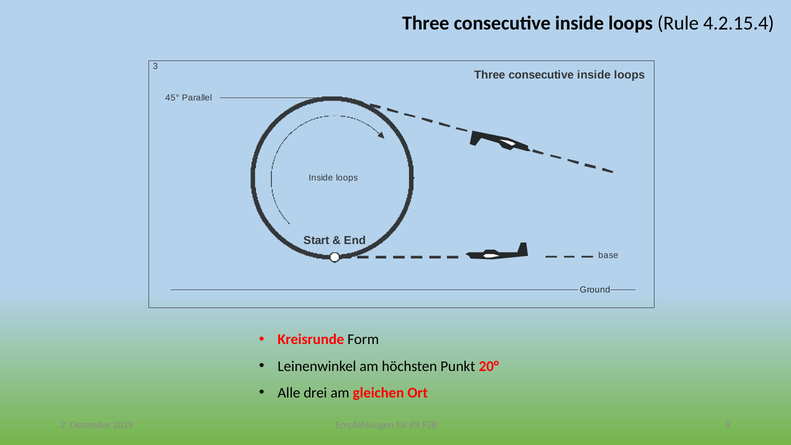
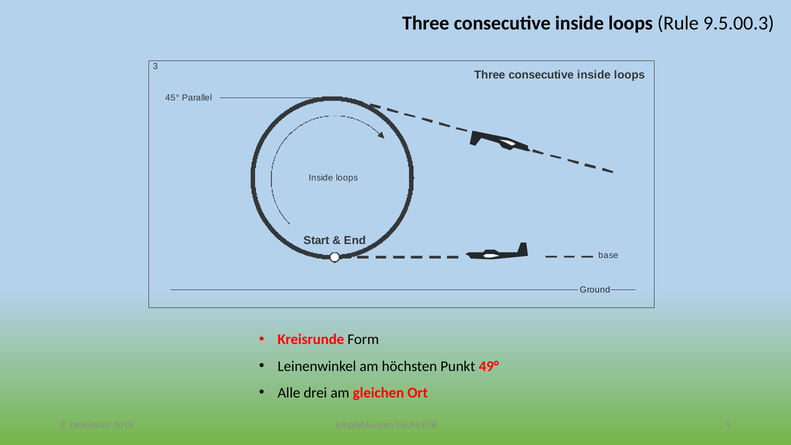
4.2.15.4: 4.2.15.4 -> 9.5.00.3
20°: 20° -> 49°
